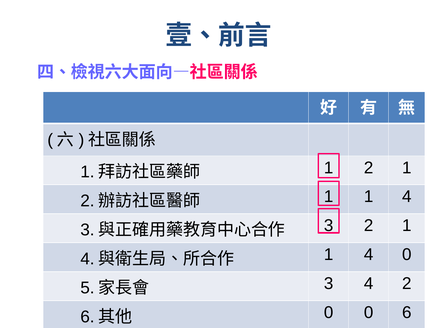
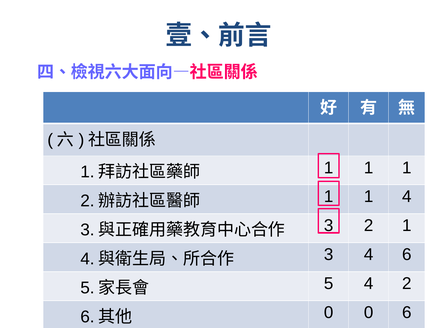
2 at (369, 168): 2 -> 1
1 at (329, 254): 1 -> 3
4 0: 0 -> 6
3 at (329, 283): 3 -> 5
